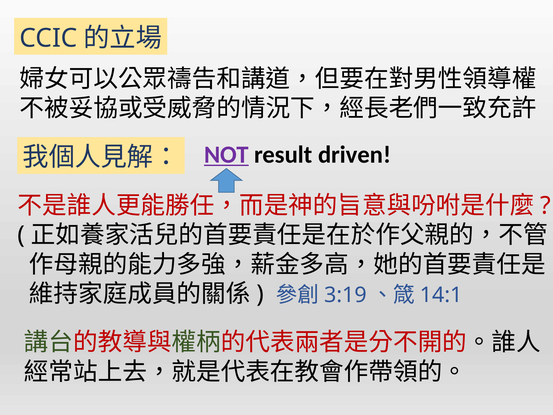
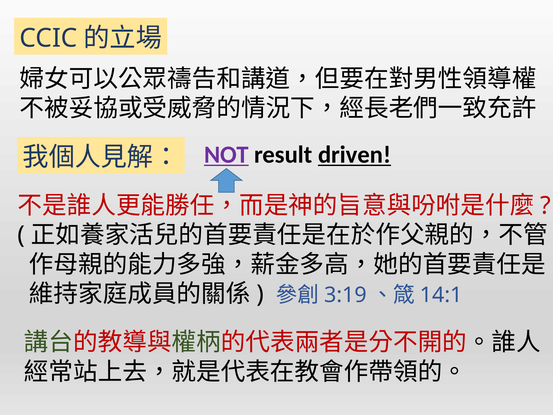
driven underline: none -> present
